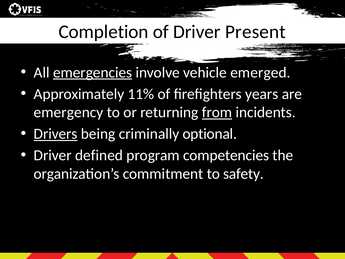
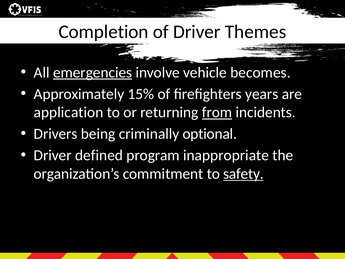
Present: Present -> Themes
emerged: emerged -> becomes
11%: 11% -> 15%
emergency: emergency -> application
Drivers underline: present -> none
competencies: competencies -> inappropriate
safety underline: none -> present
